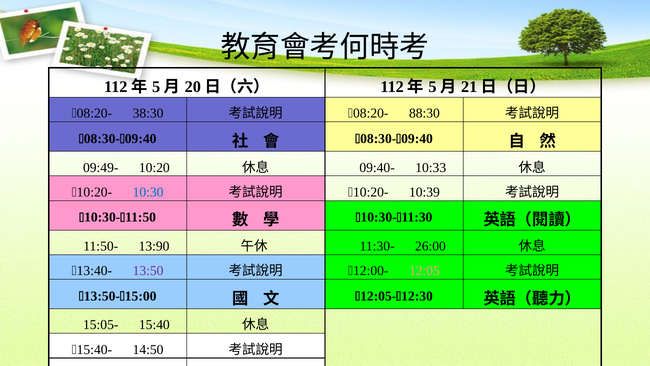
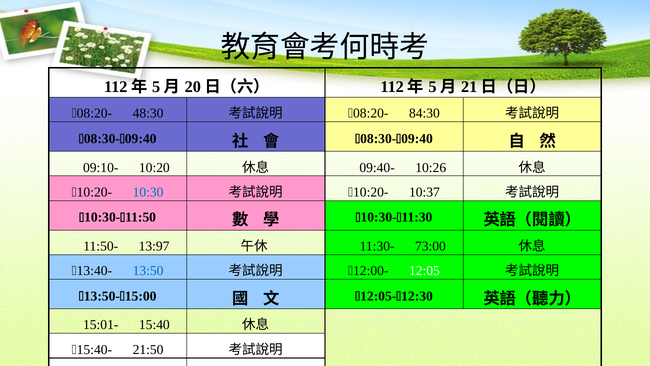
38:30: 38:30 -> 48:30
88:30: 88:30 -> 84:30
09:49-: 09:49- -> 09:10-
10:33: 10:33 -> 10:26
10:39: 10:39 -> 10:37
13:90: 13:90 -> 13:97
26:00: 26:00 -> 73:00
13:50 colour: purple -> blue
12:05 colour: pink -> white
15:05-: 15:05- -> 15:01-
14:50: 14:50 -> 21:50
